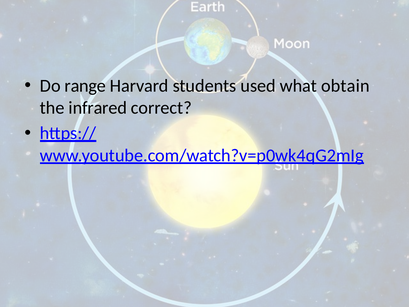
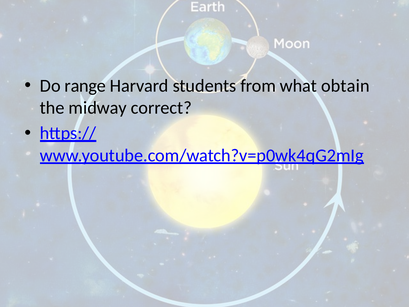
used: used -> from
infrared: infrared -> midway
